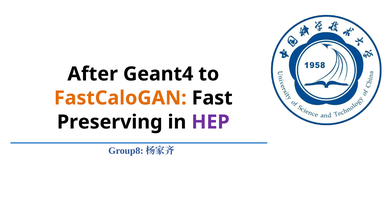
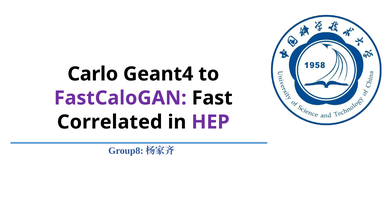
After: After -> Carlo
FastCaloGAN colour: orange -> purple
Preserving: Preserving -> Correlated
